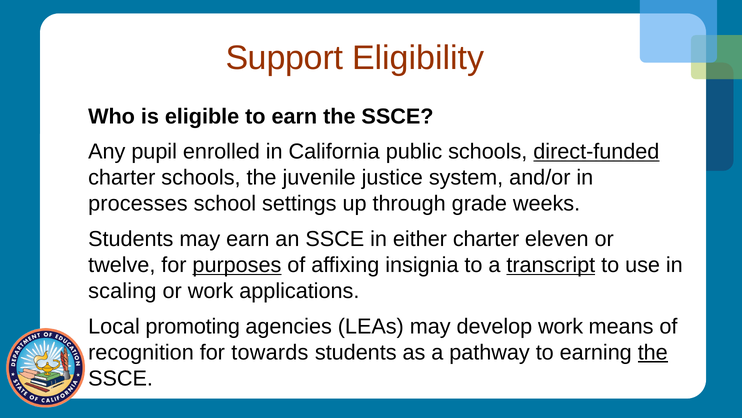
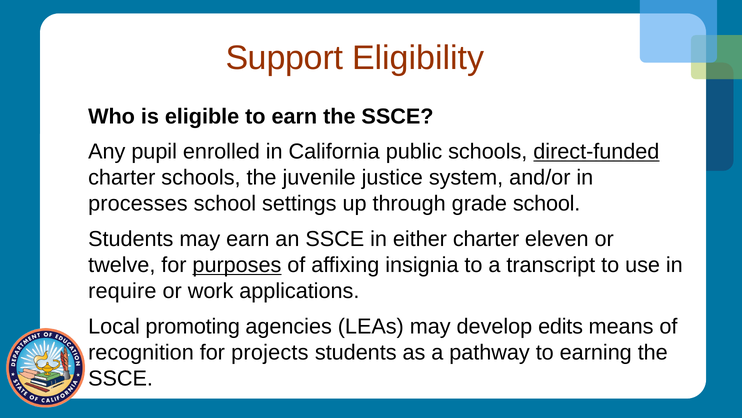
grade weeks: weeks -> school
transcript underline: present -> none
scaling: scaling -> require
develop work: work -> edits
towards: towards -> projects
the at (653, 352) underline: present -> none
